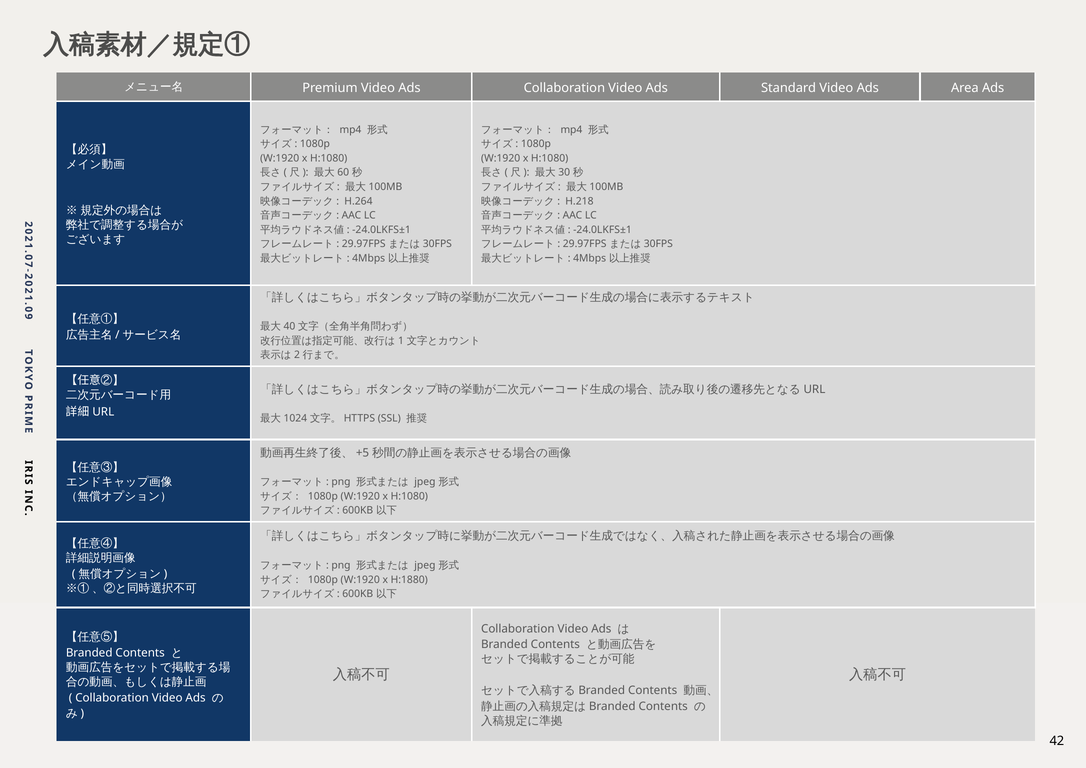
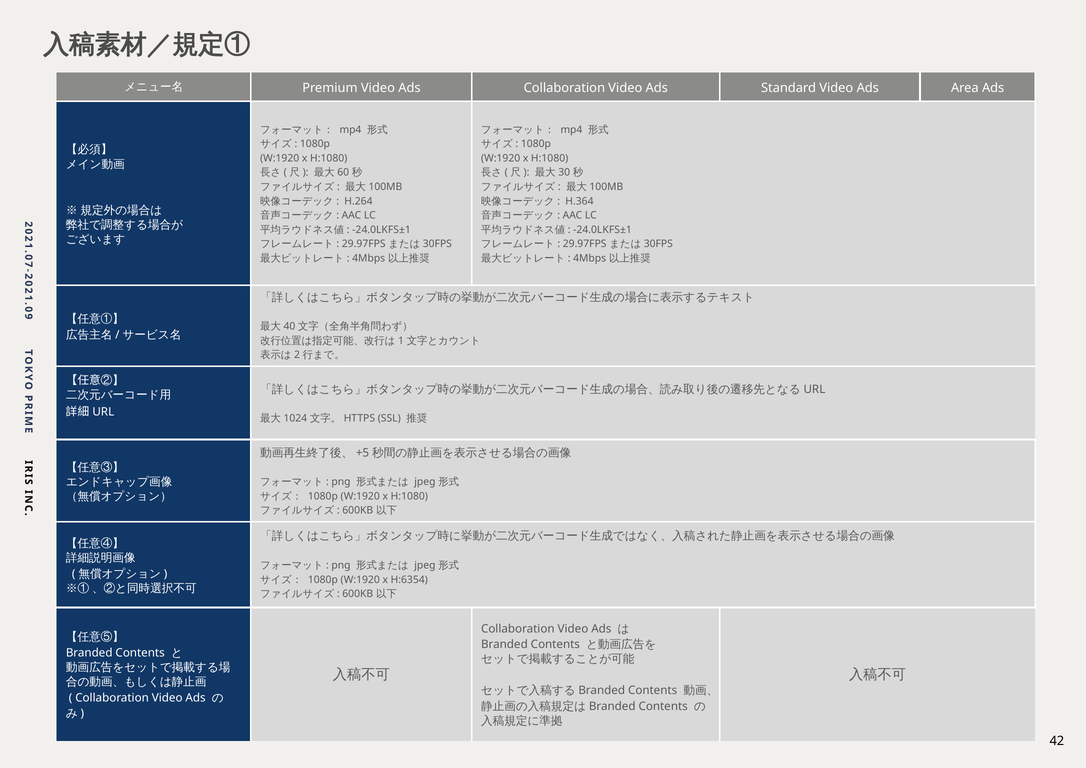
H.218: H.218 -> H.364
H:1880: H:1880 -> H:6354
